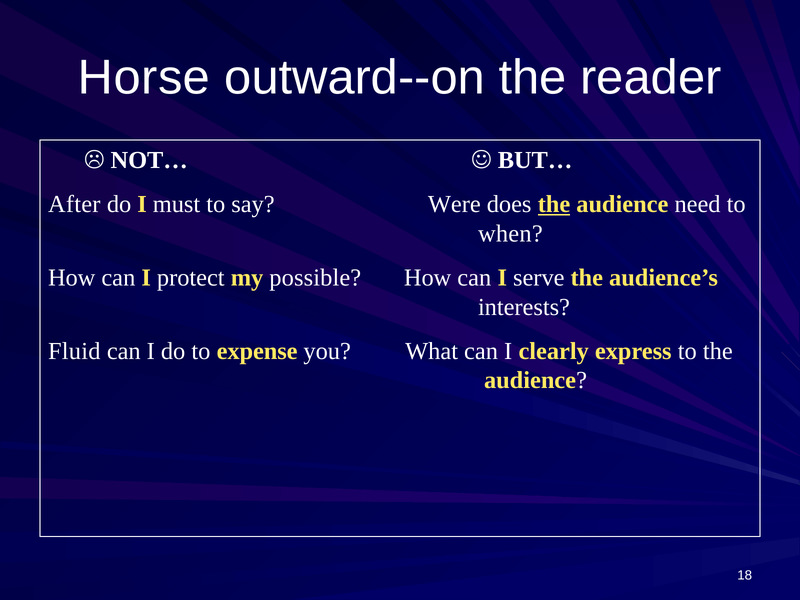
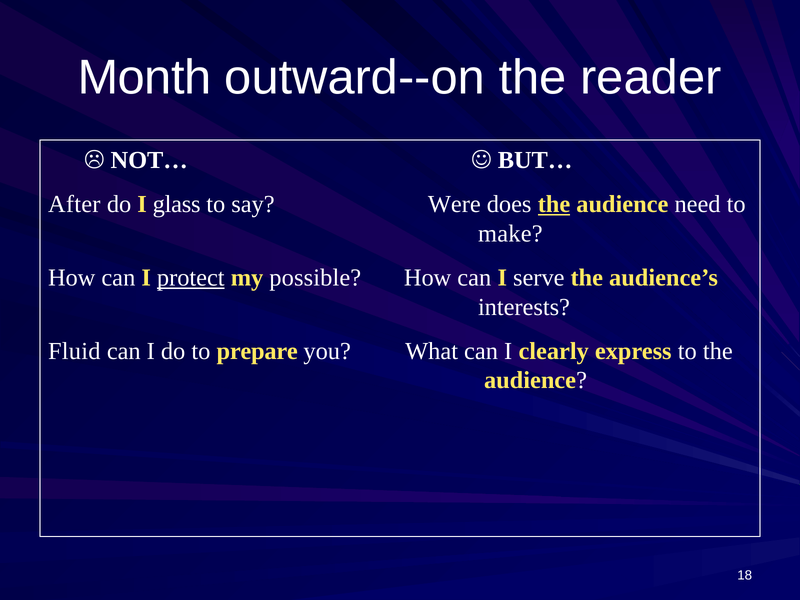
Horse: Horse -> Month
must: must -> glass
when: when -> make
protect underline: none -> present
expense: expense -> prepare
